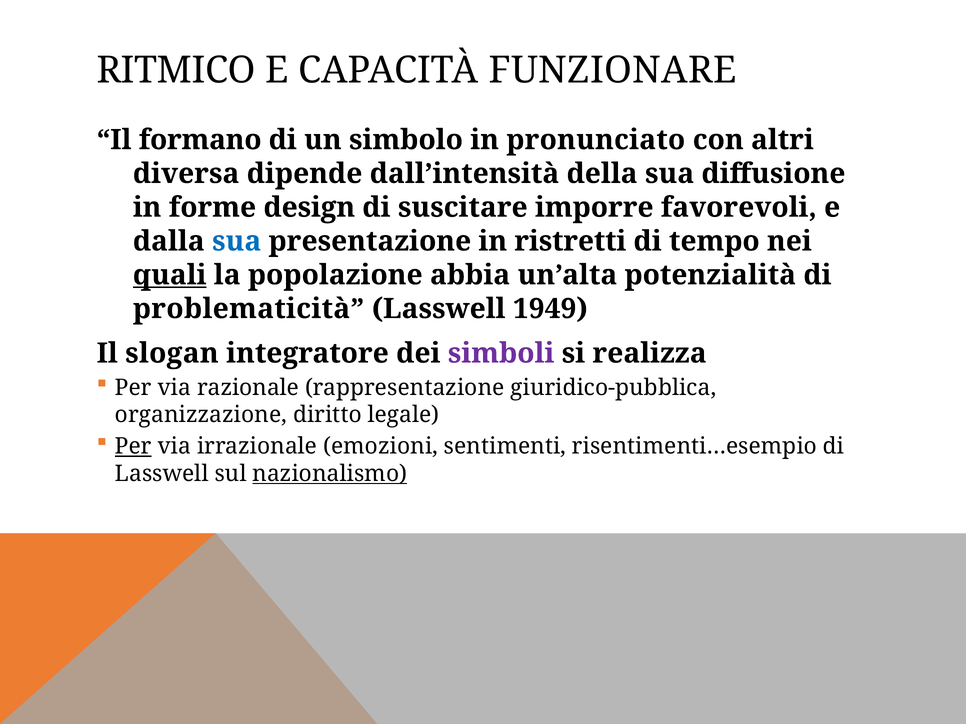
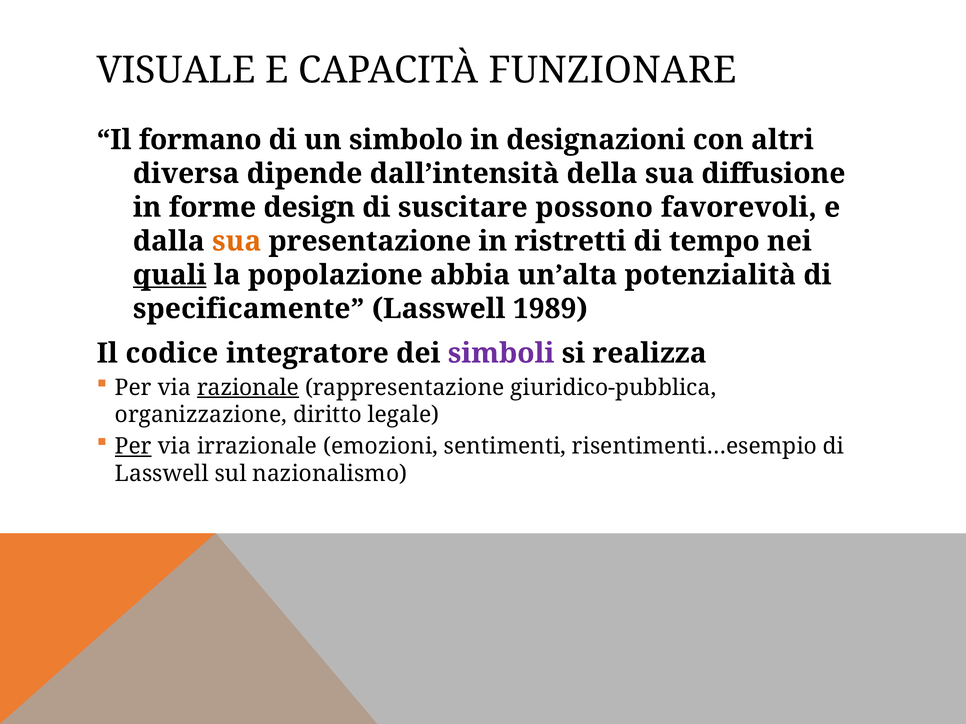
RITMICO: RITMICO -> VISUALE
pronunciato: pronunciato -> designazioni
imporre: imporre -> possono
sua at (237, 241) colour: blue -> orange
problematicità: problematicità -> specificamente
1949: 1949 -> 1989
slogan: slogan -> codice
razionale underline: none -> present
nazionalismo underline: present -> none
